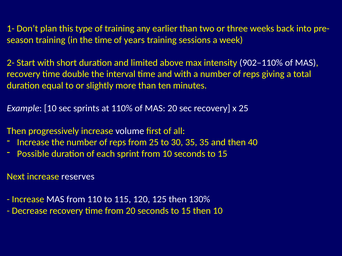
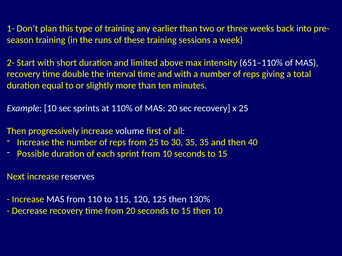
the time: time -> runs
years: years -> these
902–110%: 902–110% -> 651–110%
